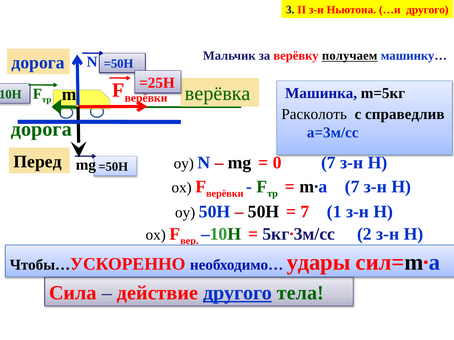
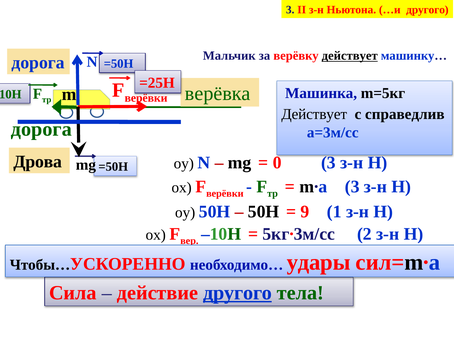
верёвку получаем: получаем -> действует
Расколоть at (314, 114): Расколоть -> Действует
Перед: Перед -> Дрова
0 7: 7 -> 3
m∙a 7: 7 -> 3
7 at (305, 212): 7 -> 9
